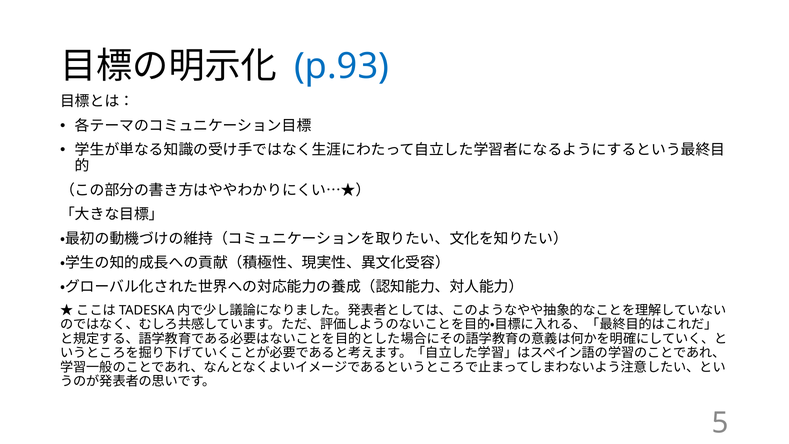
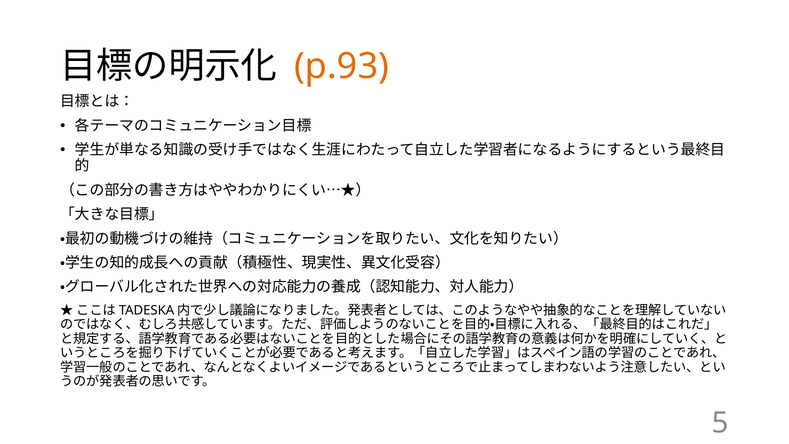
p.93 colour: blue -> orange
